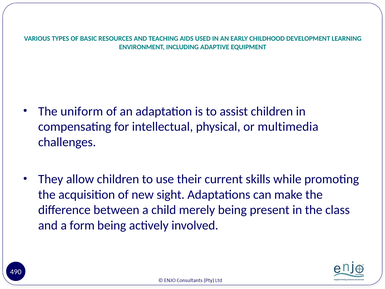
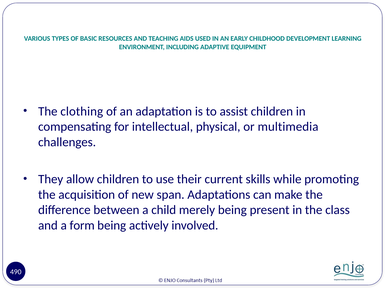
uniform: uniform -> clothing
sight: sight -> span
